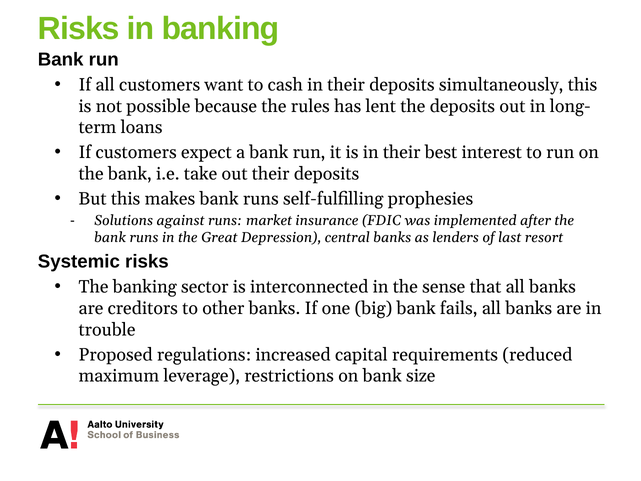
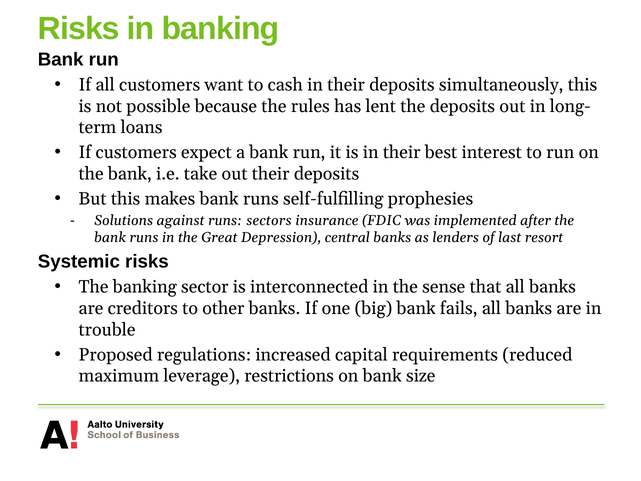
market: market -> sectors
